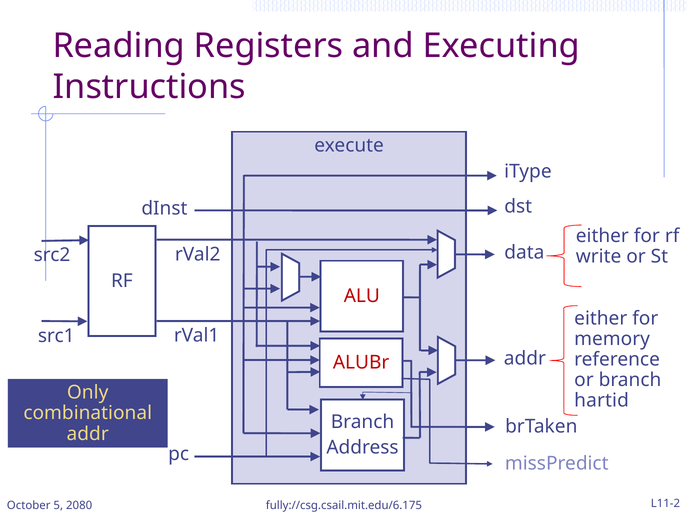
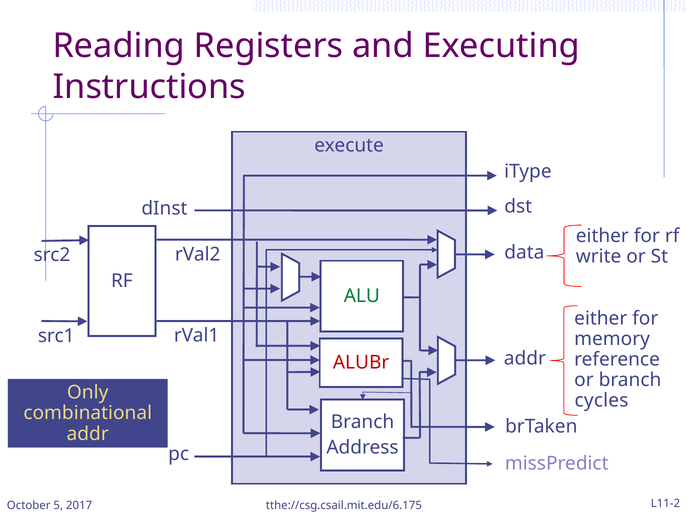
ALU colour: red -> green
hartid: hartid -> cycles
2080: 2080 -> 2017
fully://csg.csail.mit.edu/6.175: fully://csg.csail.mit.edu/6.175 -> tthe://csg.csail.mit.edu/6.175
